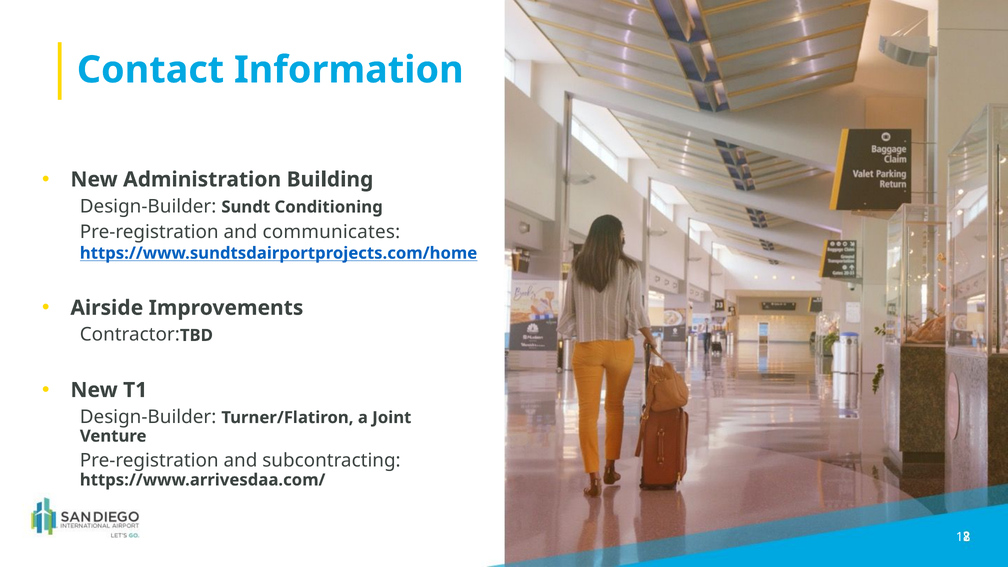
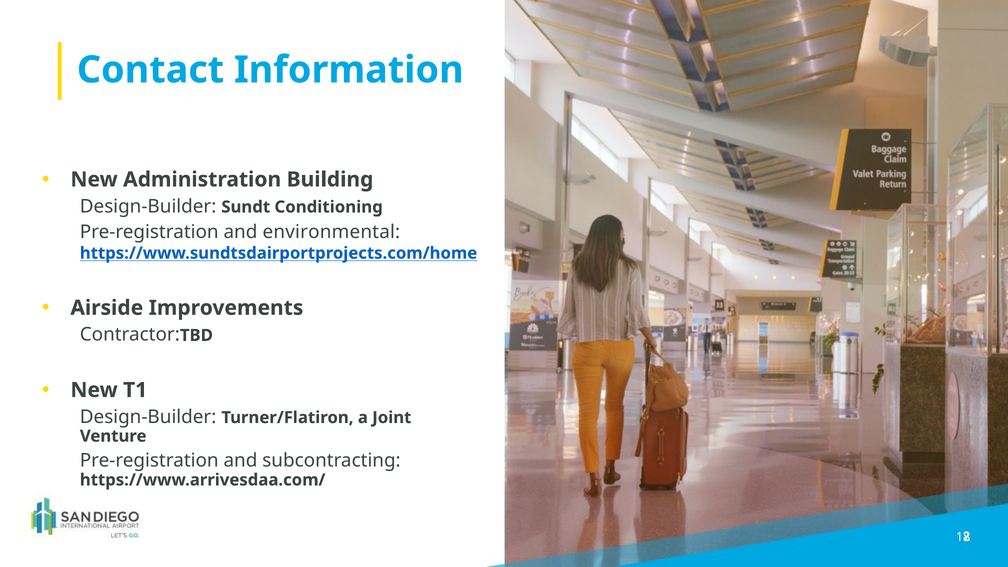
communicates: communicates -> environmental
